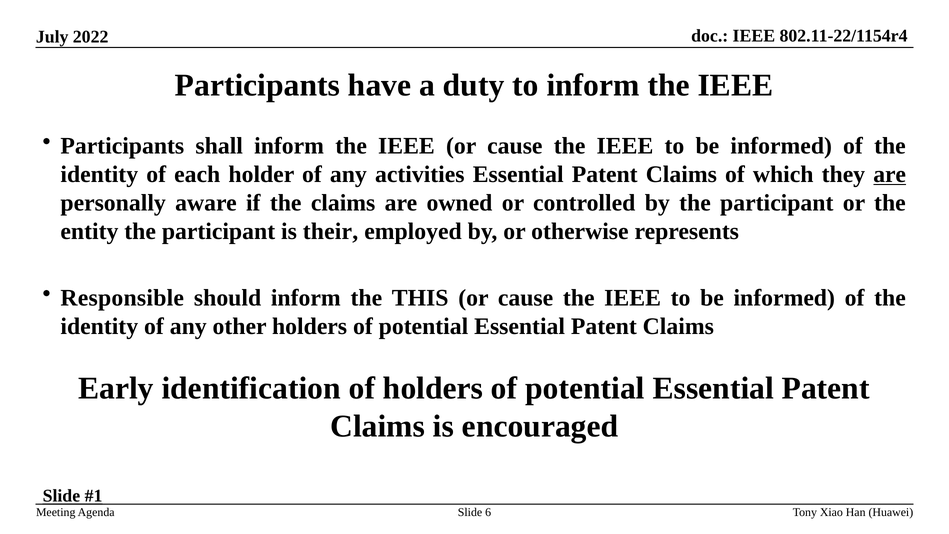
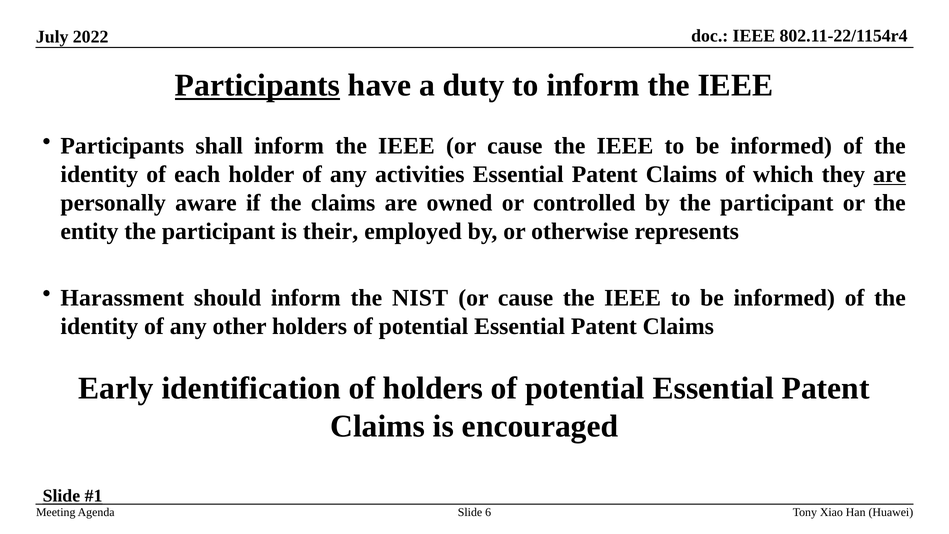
Participants at (258, 85) underline: none -> present
Responsible: Responsible -> Harassment
THIS: THIS -> NIST
